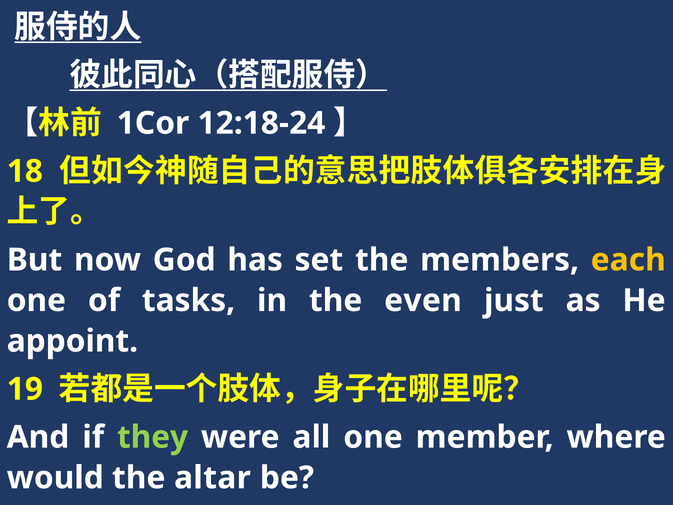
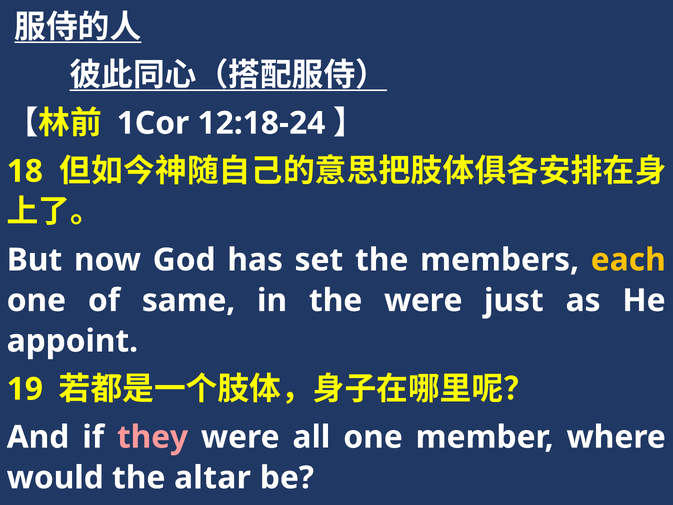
tasks: tasks -> same
the even: even -> were
they colour: light green -> pink
